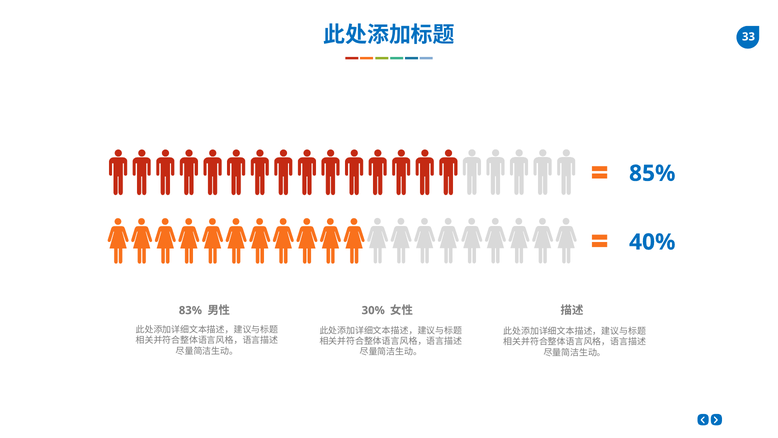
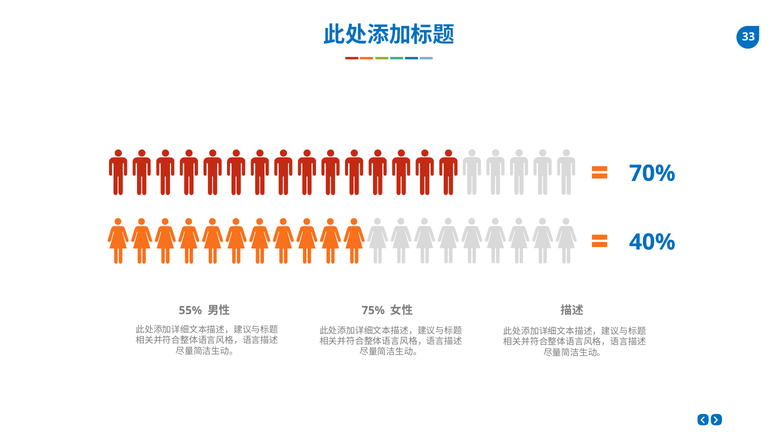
85%: 85% -> 70%
83%: 83% -> 55%
30%: 30% -> 75%
